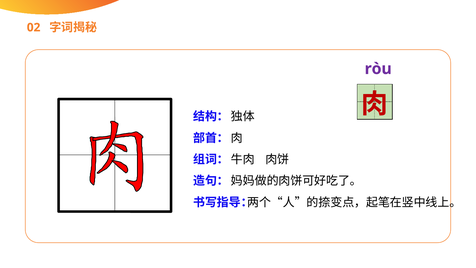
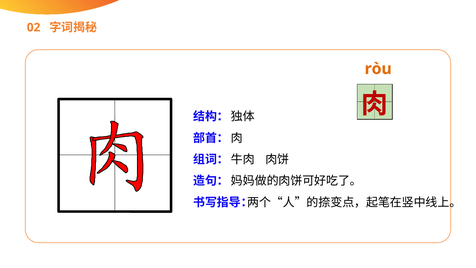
ròu colour: purple -> orange
